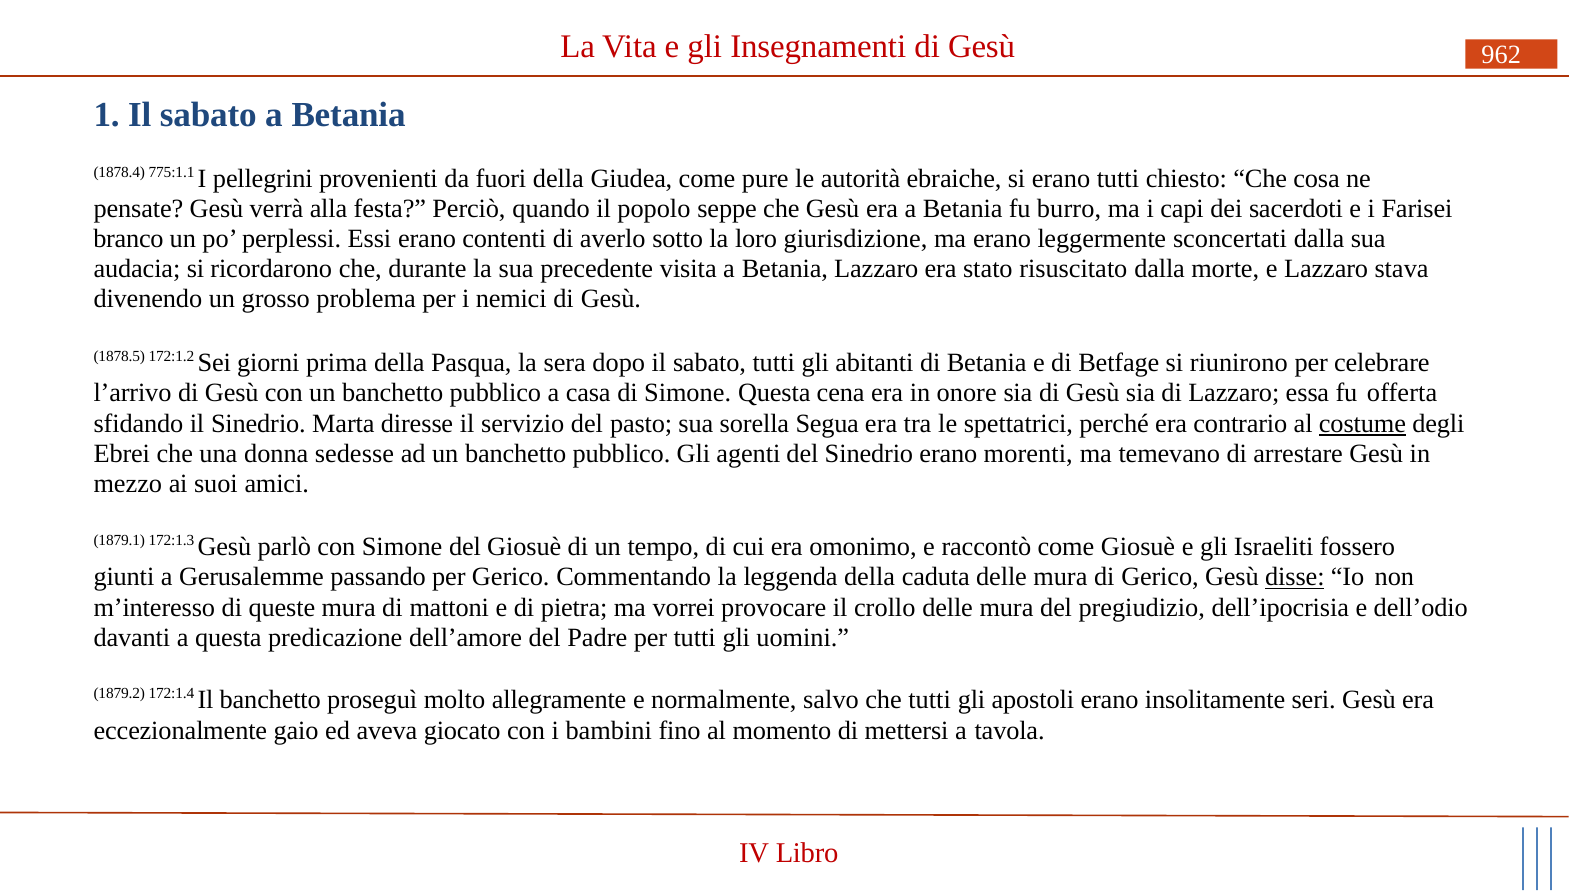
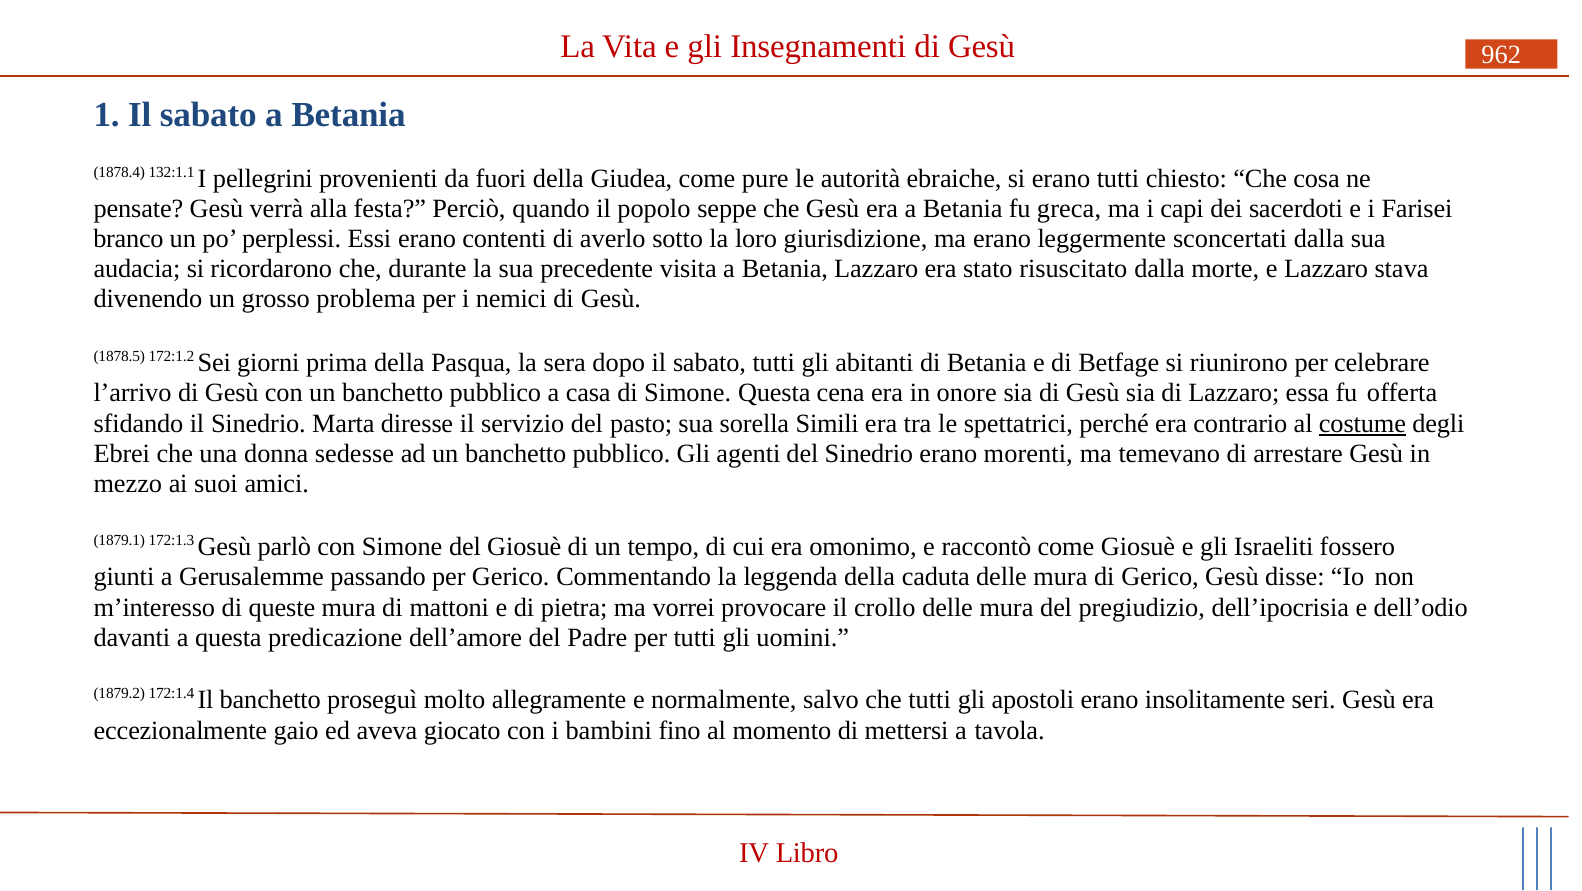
775:1.1: 775:1.1 -> 132:1.1
burro: burro -> greca
Segua: Segua -> Simili
disse underline: present -> none
